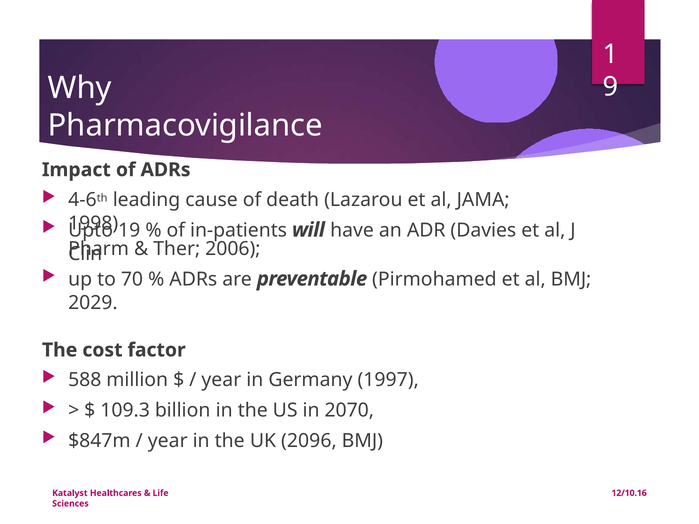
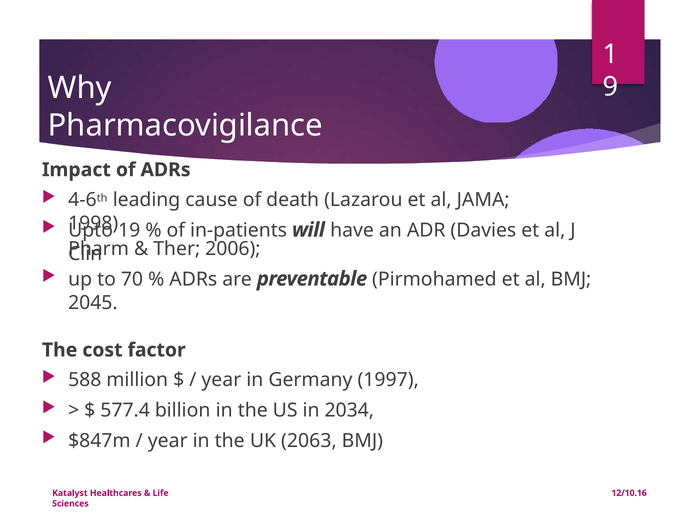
2029: 2029 -> 2045
109.3: 109.3 -> 577.4
2070: 2070 -> 2034
2096: 2096 -> 2063
